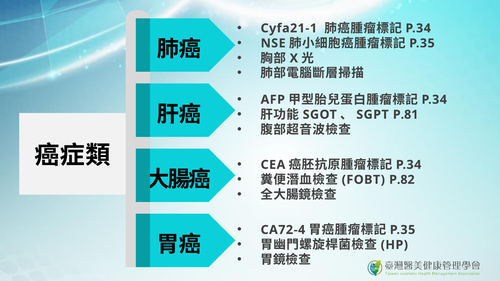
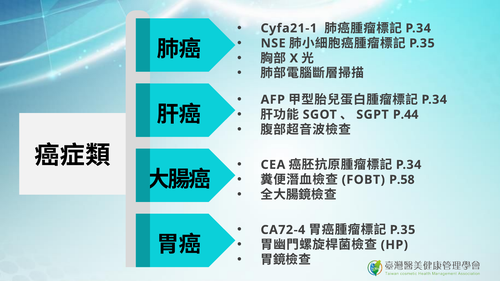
P.81: P.81 -> P.44
P.82: P.82 -> P.58
